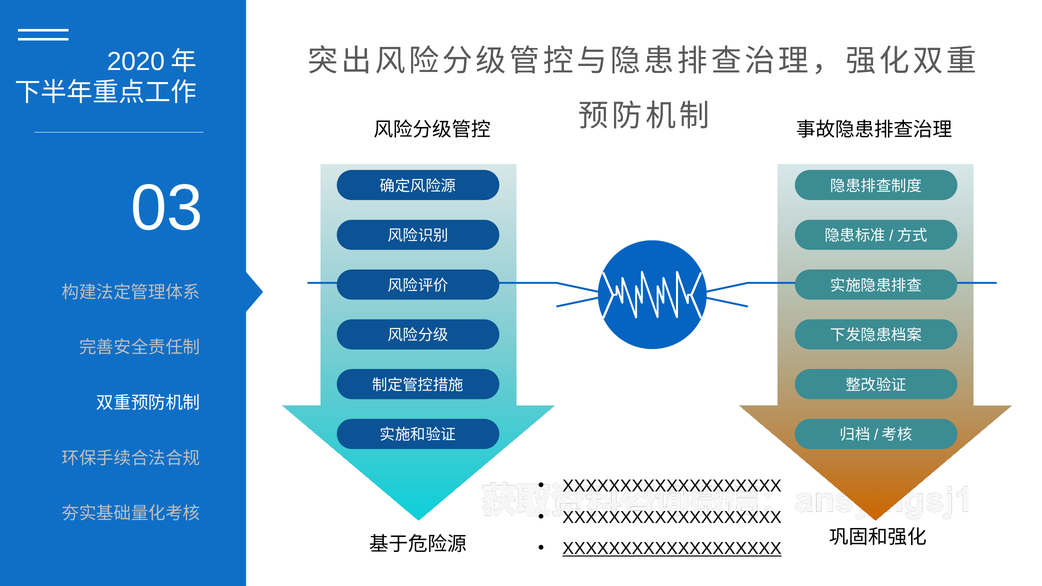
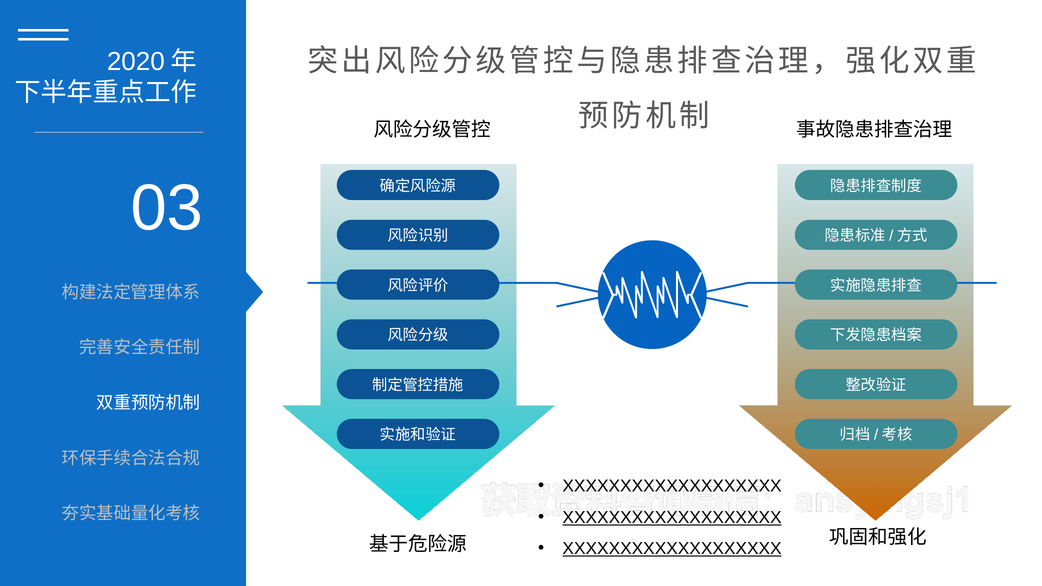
XXXXXXXXXXXXXXXXXXX at (672, 518) underline: none -> present
